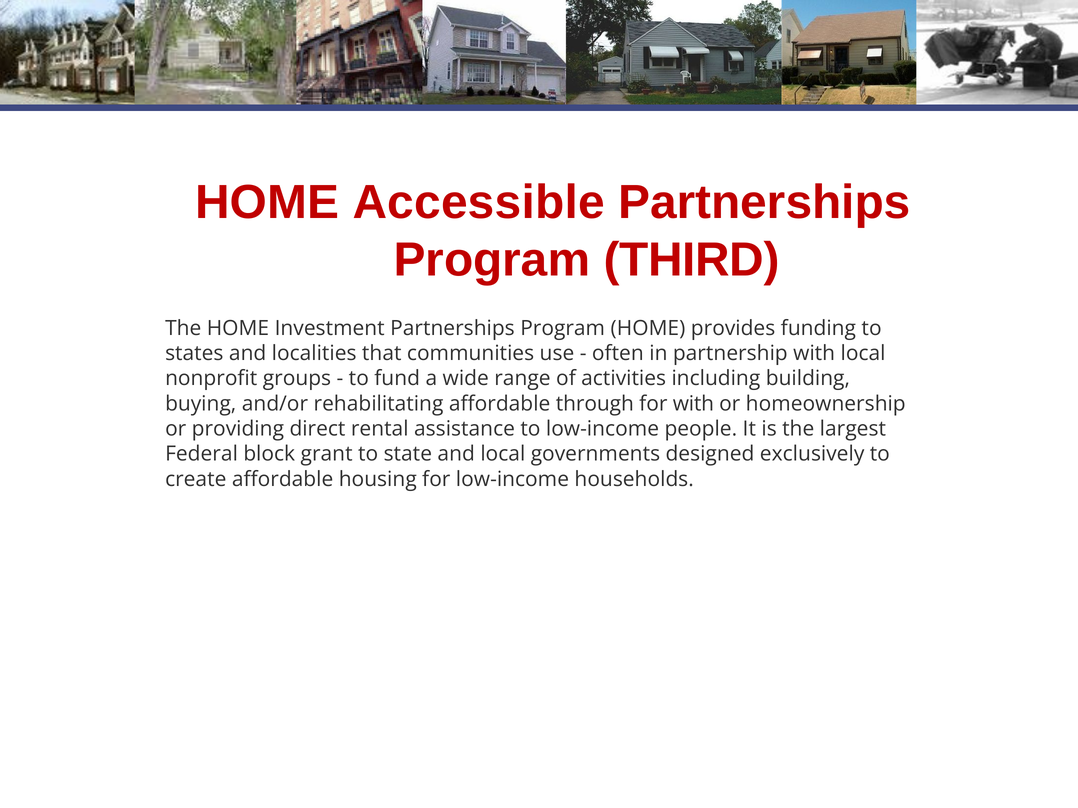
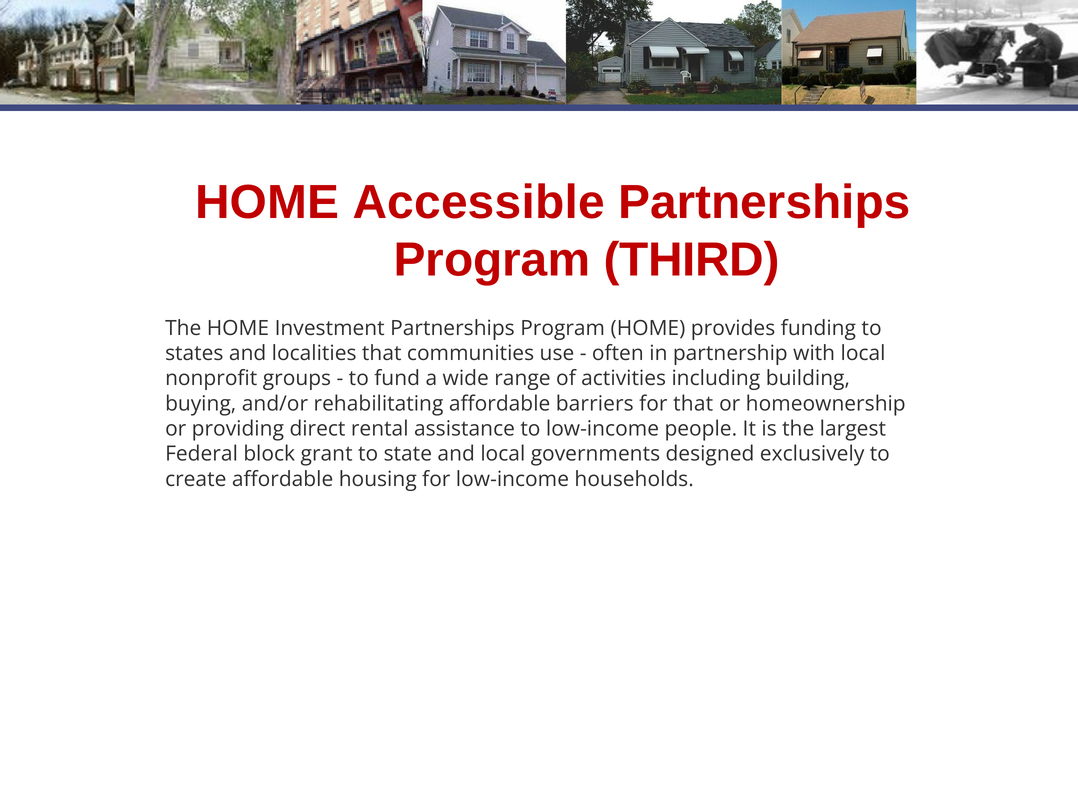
through: through -> barriers
for with: with -> that
